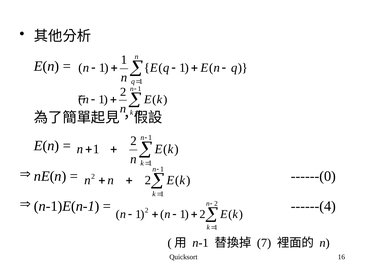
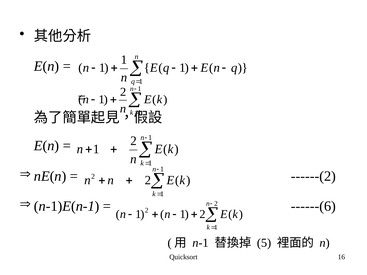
------(0: ------(0 -> ------(2
------(4: ------(4 -> ------(6
7: 7 -> 5
